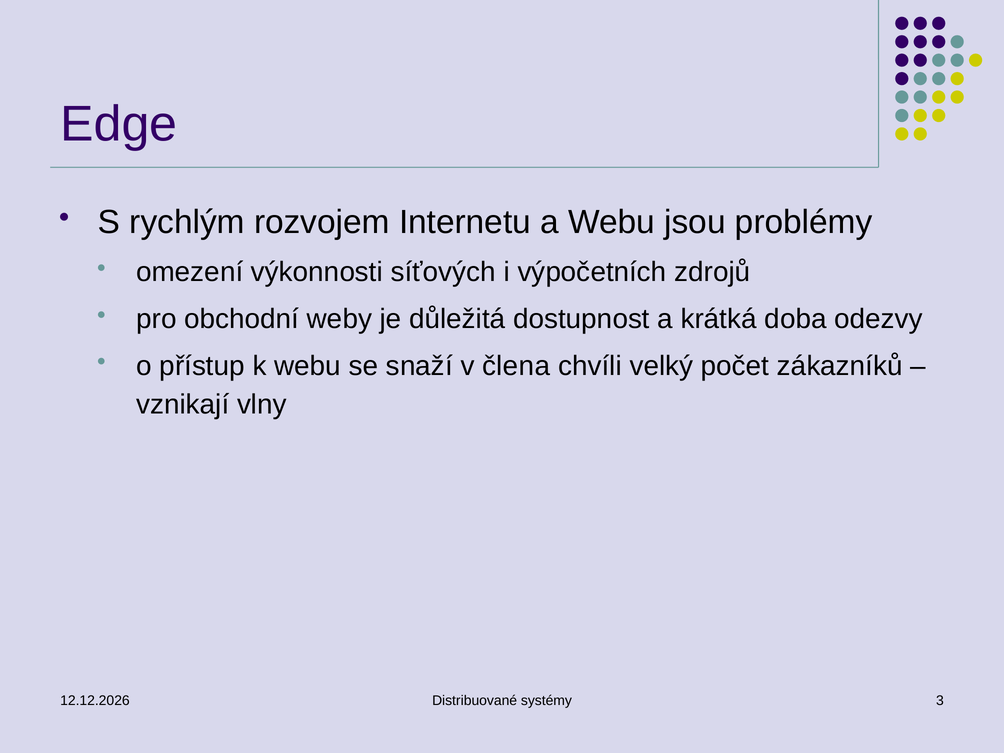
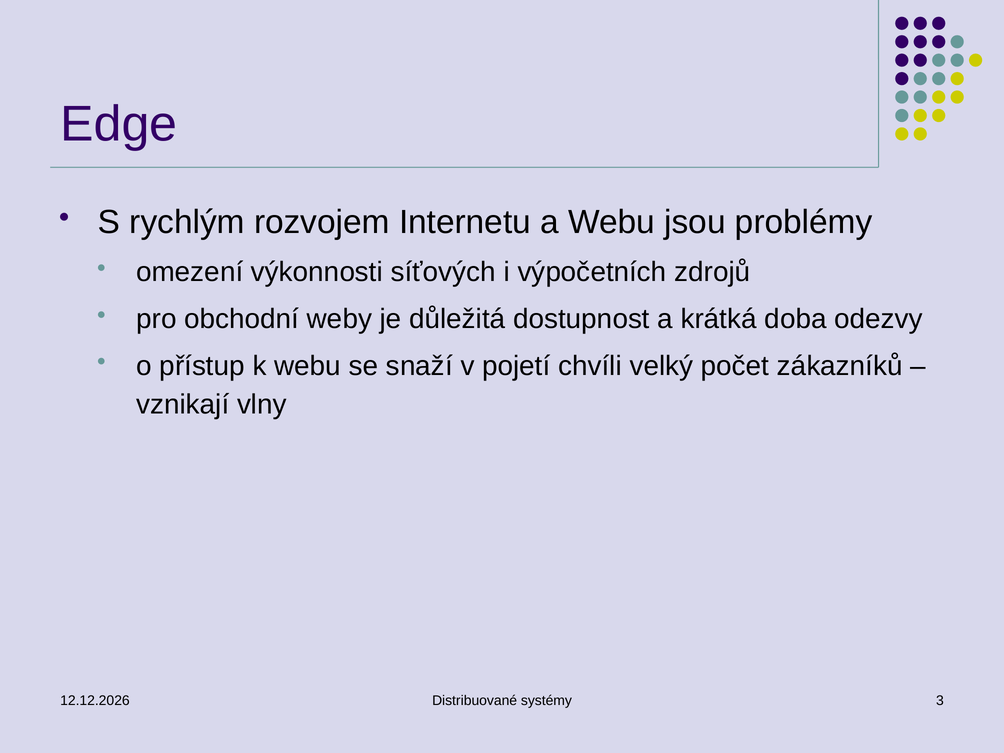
člena: člena -> pojetí
